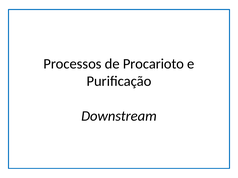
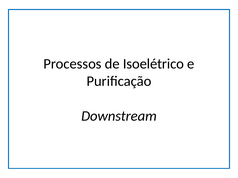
Procarioto: Procarioto -> Isoelétrico
